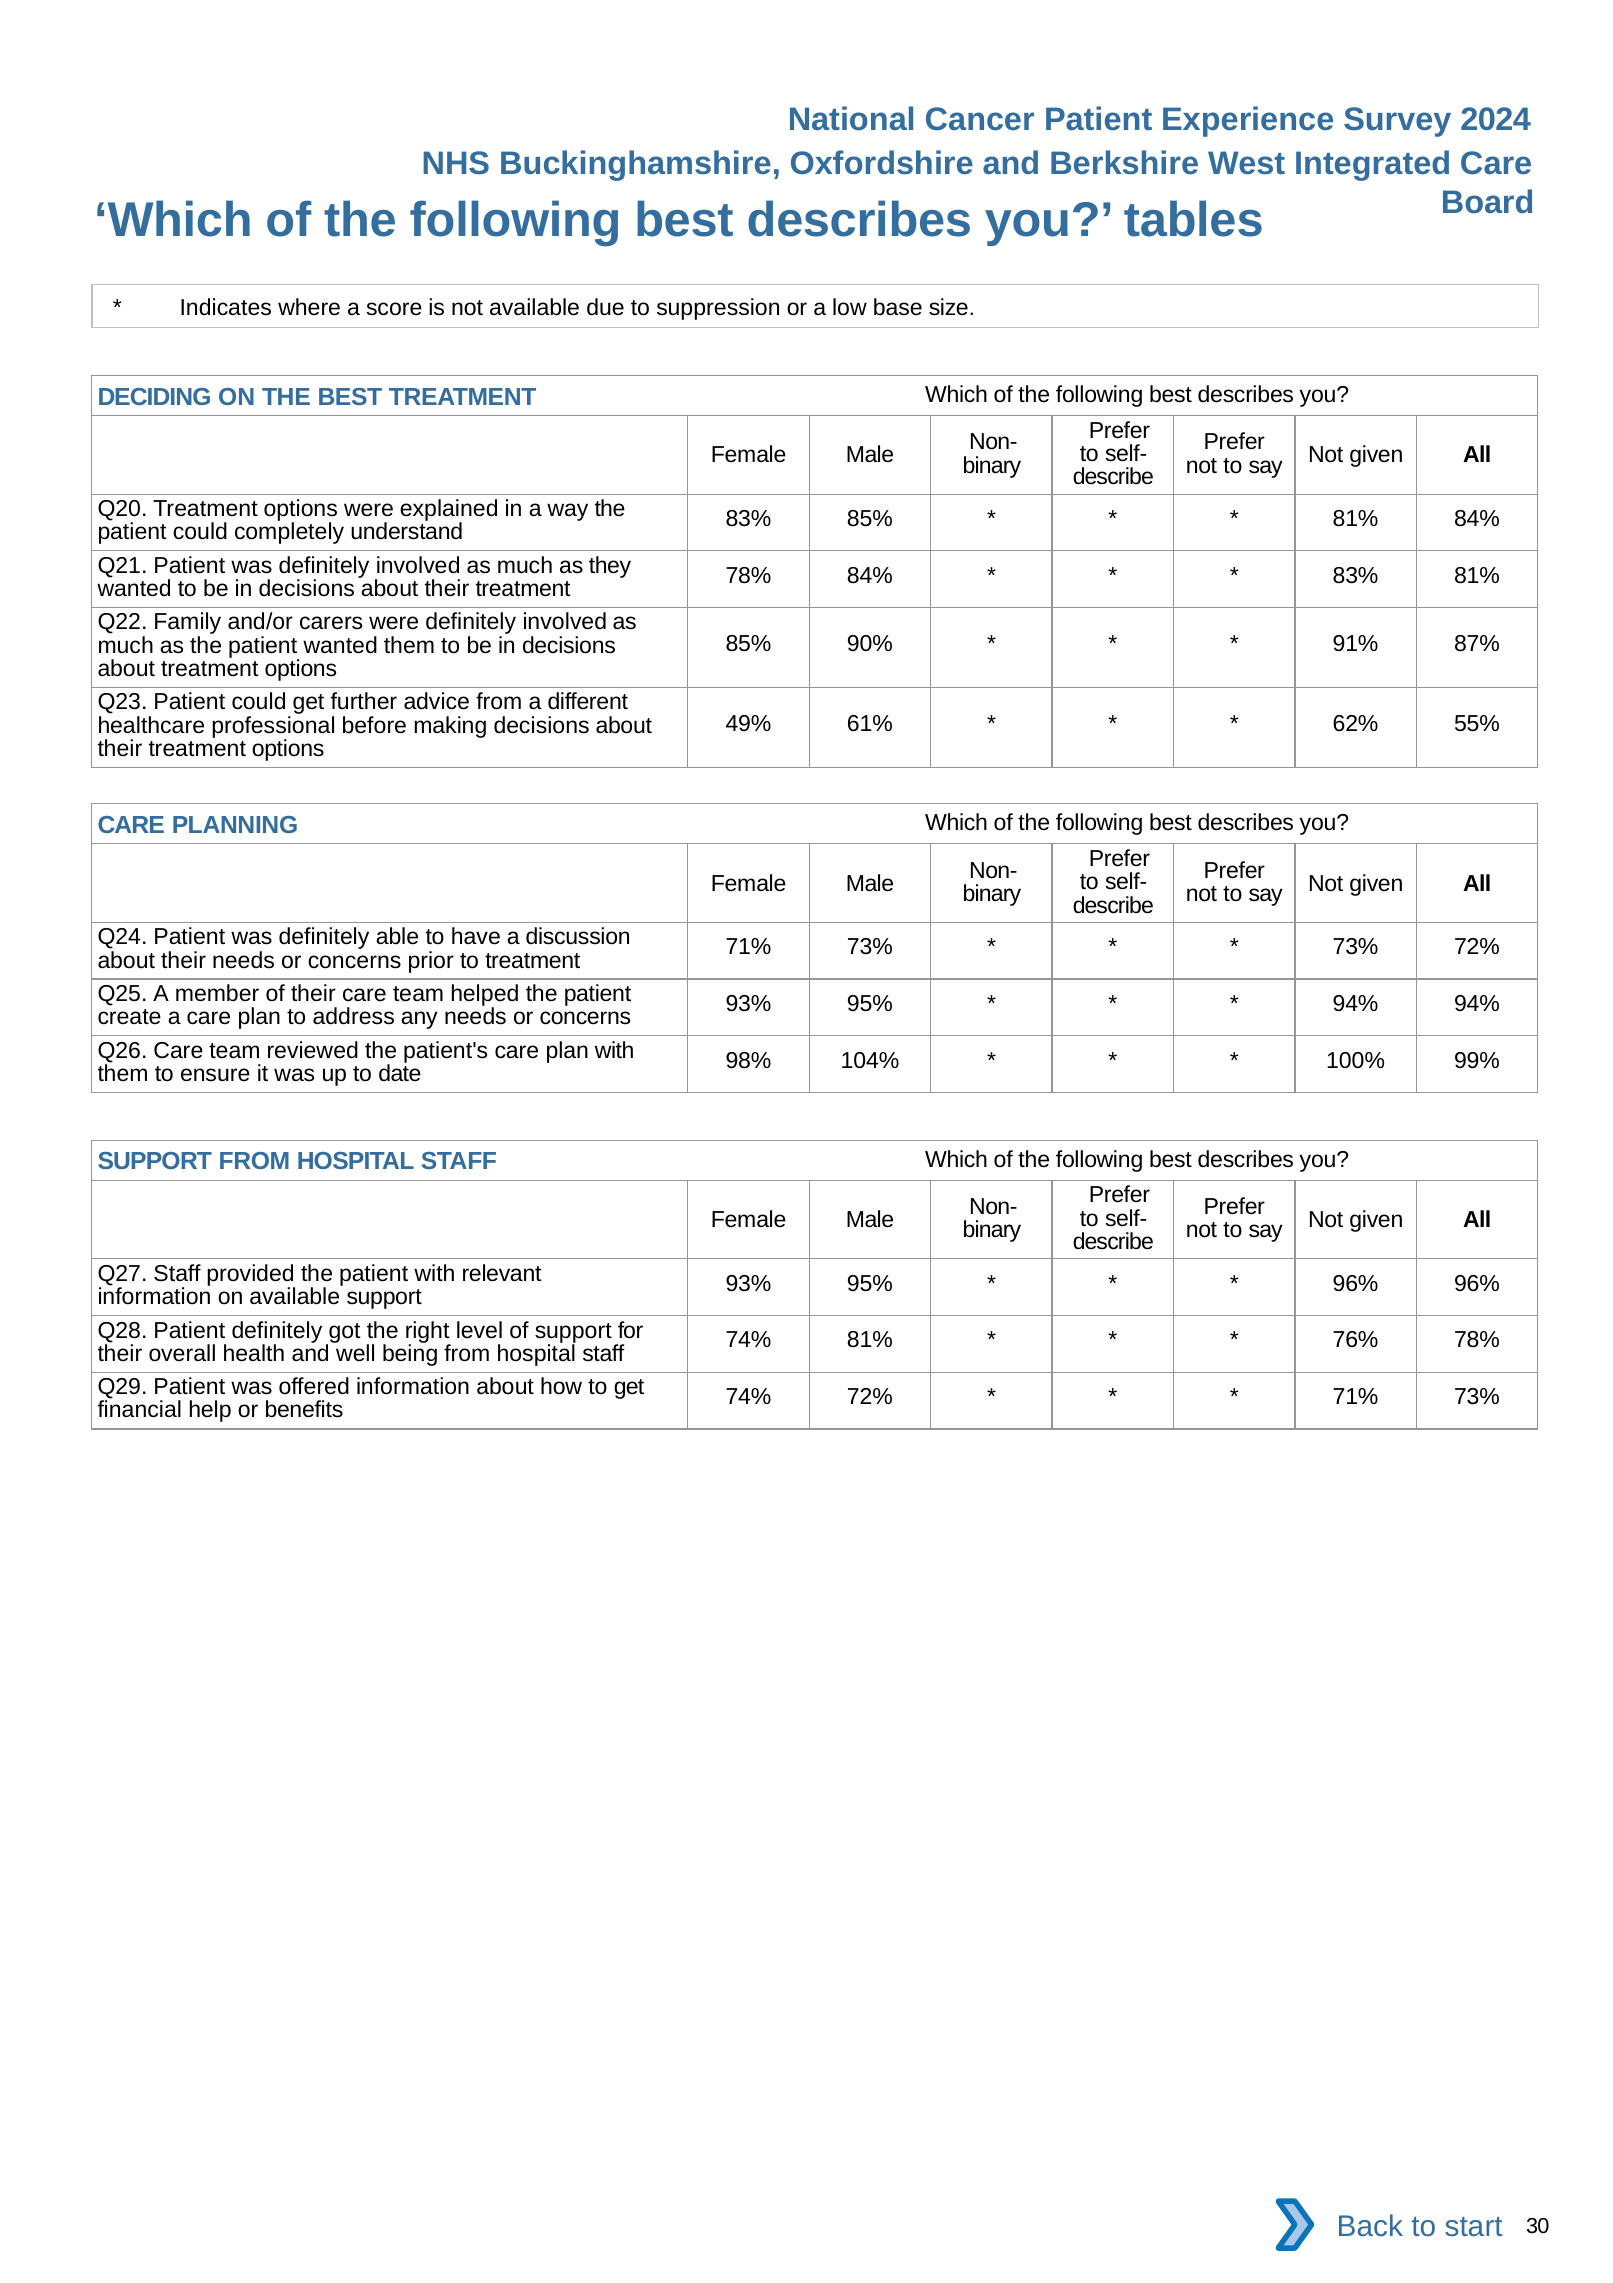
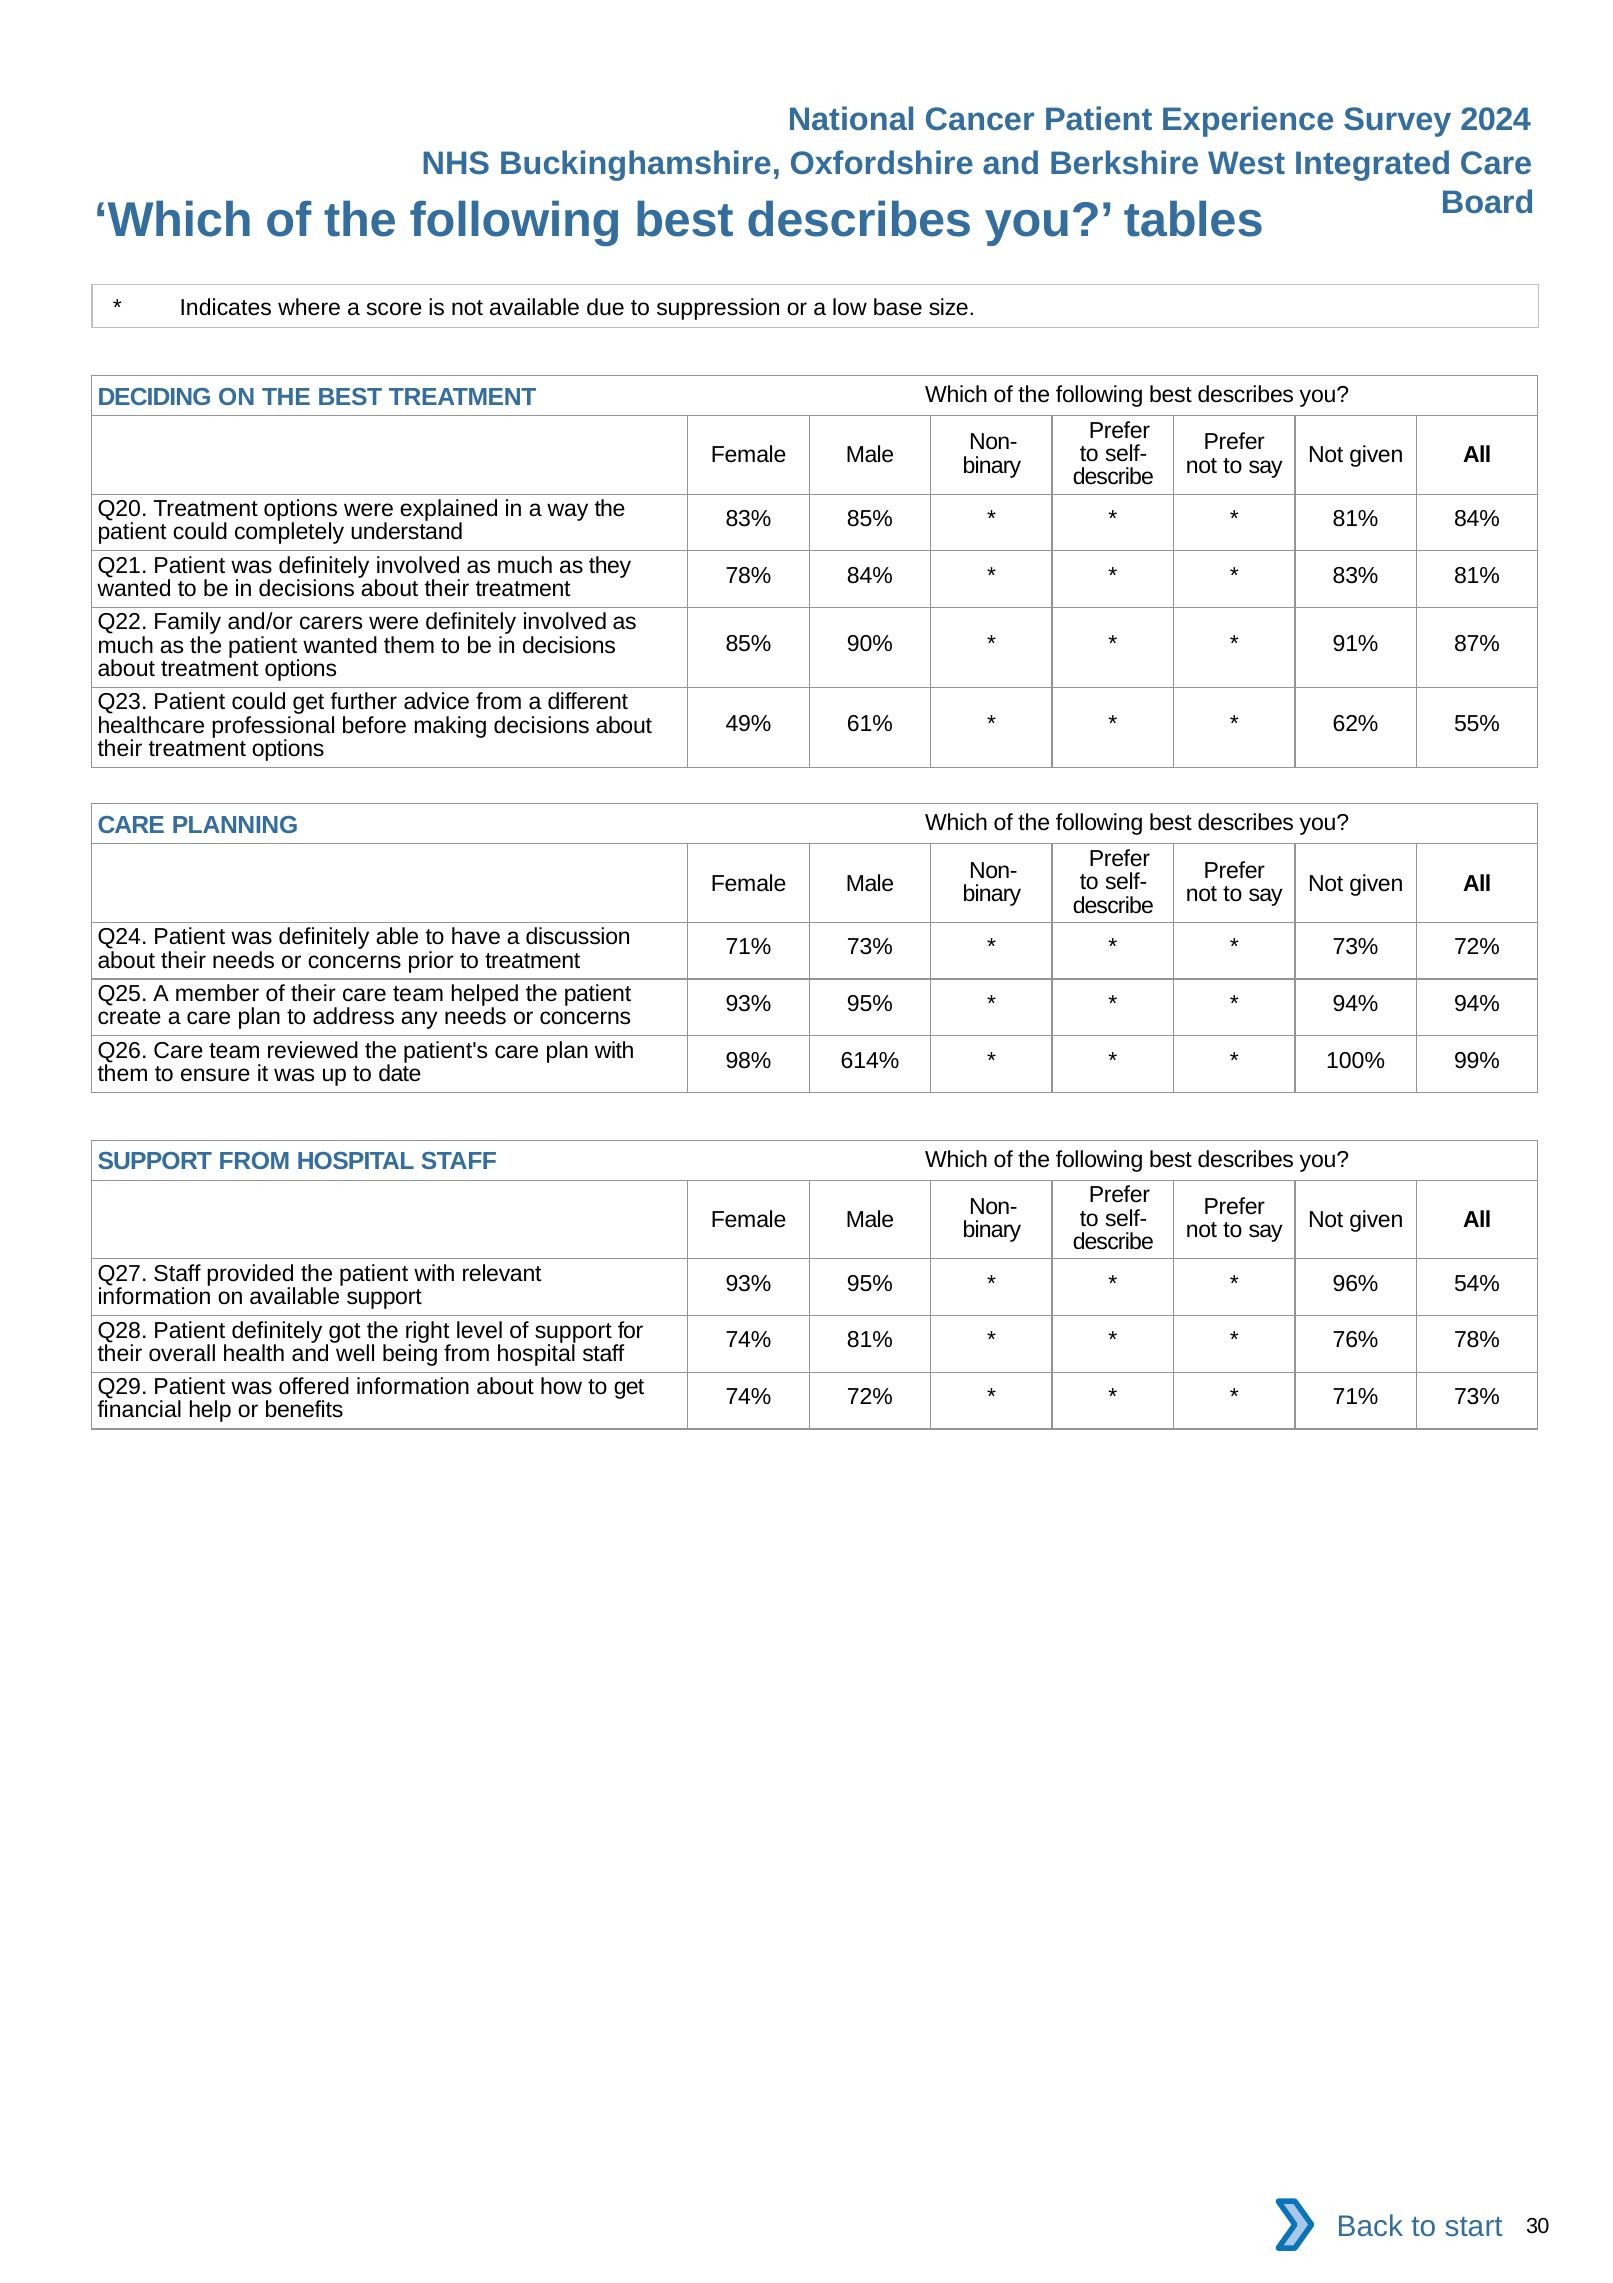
104%: 104% -> 614%
96% 96%: 96% -> 54%
